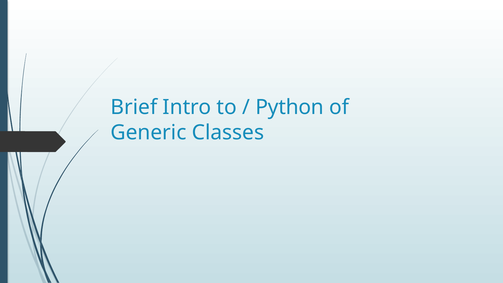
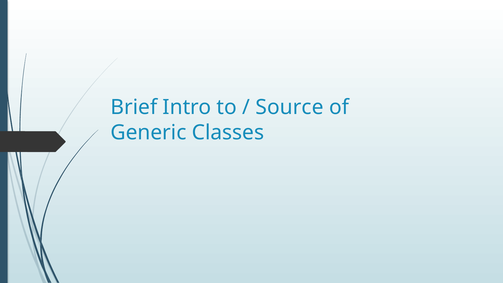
Python: Python -> Source
